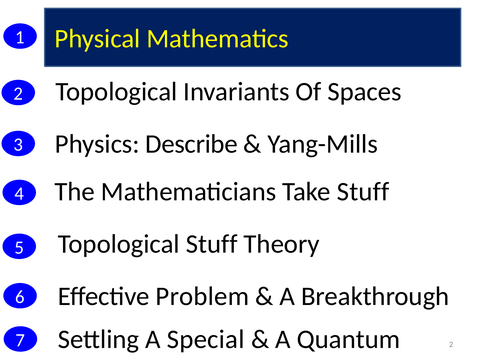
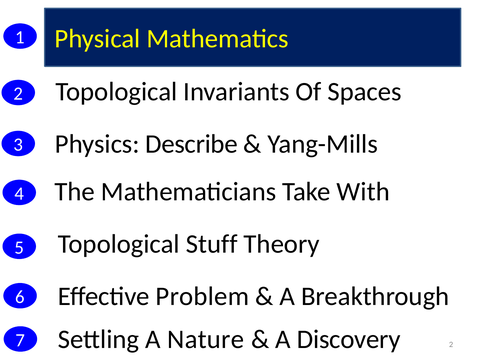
Take Stuff: Stuff -> With
Special: Special -> Nature
Quantum: Quantum -> Discovery
